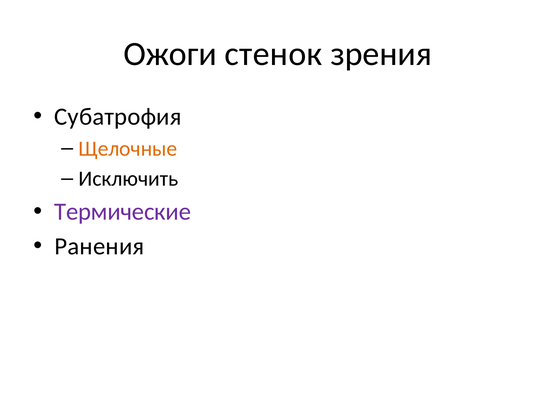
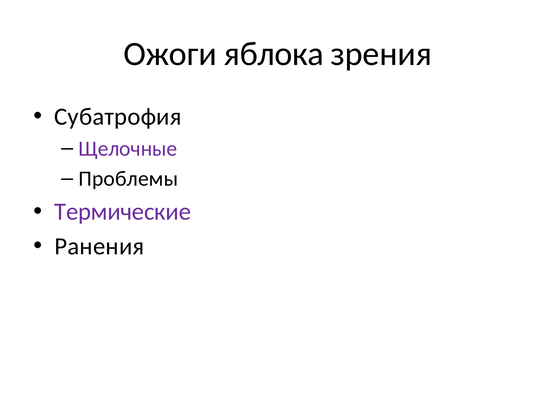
стенок: стенок -> яблока
Щелочные colour: orange -> purple
Исключить: Исключить -> Проблемы
